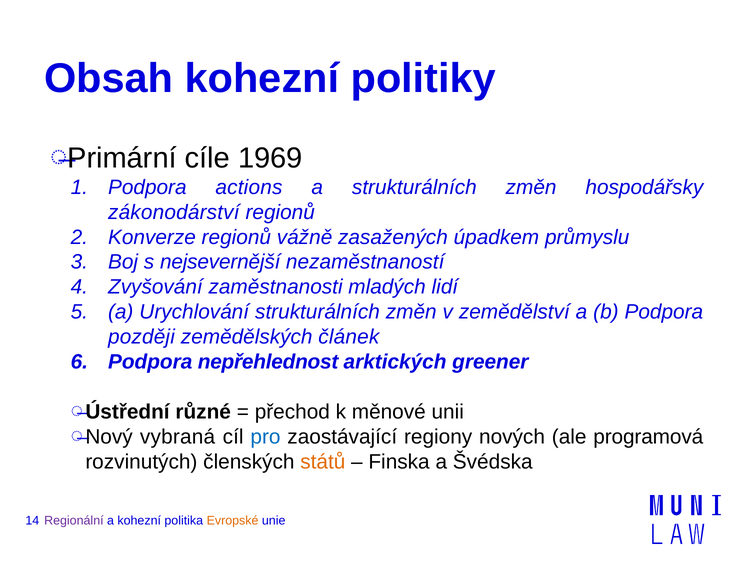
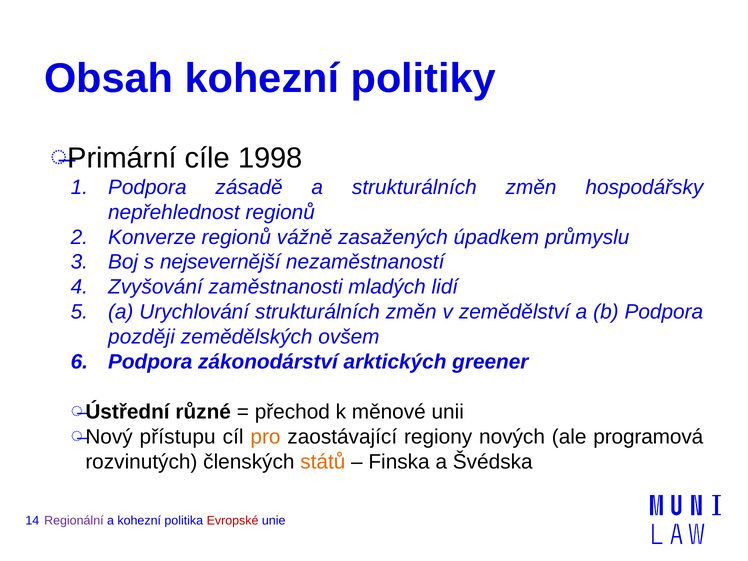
1969: 1969 -> 1998
actions: actions -> zásadě
zákonodárství: zákonodárství -> nepřehlednost
článek: článek -> ovšem
nepřehlednost: nepřehlednost -> zákonodárství
vybraná: vybraná -> přístupu
pro colour: blue -> orange
Evropské colour: orange -> red
